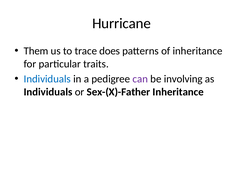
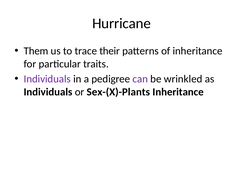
does: does -> their
Individuals at (47, 79) colour: blue -> purple
involving: involving -> wrinkled
Sex-(X)-Father: Sex-(X)-Father -> Sex-(X)-Plants
